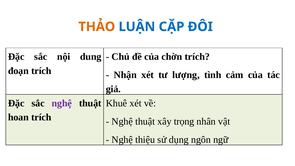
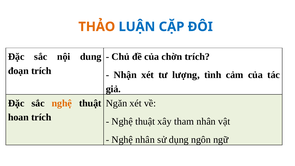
nghệ at (62, 103) colour: purple -> orange
Khuê: Khuê -> Ngăn
trọng: trọng -> tham
Nghệ thiệu: thiệu -> nhân
